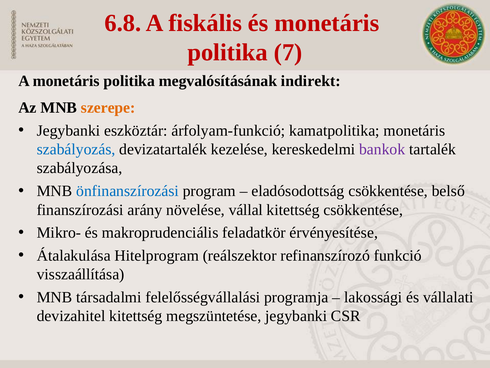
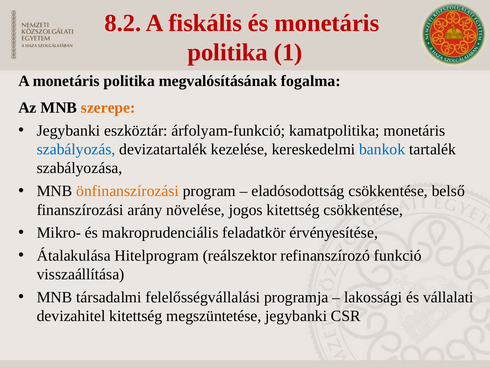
6.8: 6.8 -> 8.2
7: 7 -> 1
indirekt: indirekt -> fogalma
bankok colour: purple -> blue
önfinanszírozási colour: blue -> orange
vállal: vállal -> jogos
